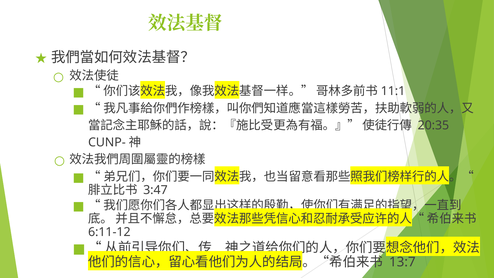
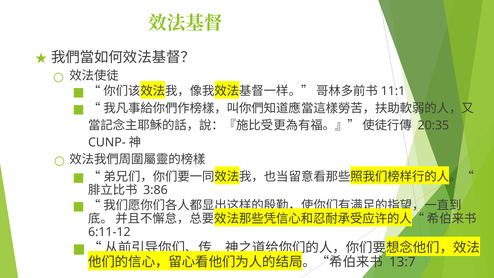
3:47: 3:47 -> 3:86
